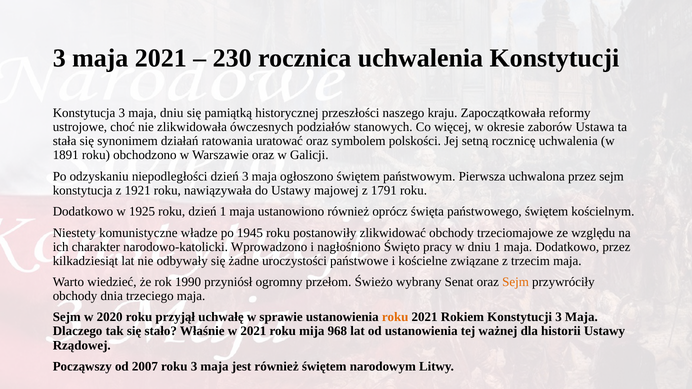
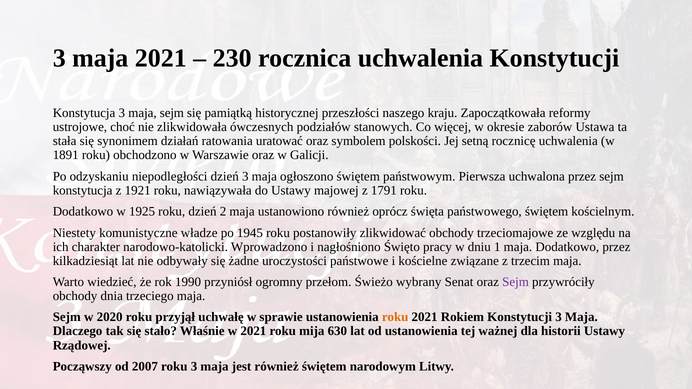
3 maja dniu: dniu -> sejm
dzień 1: 1 -> 2
Sejm at (516, 282) colour: orange -> purple
968: 968 -> 630
